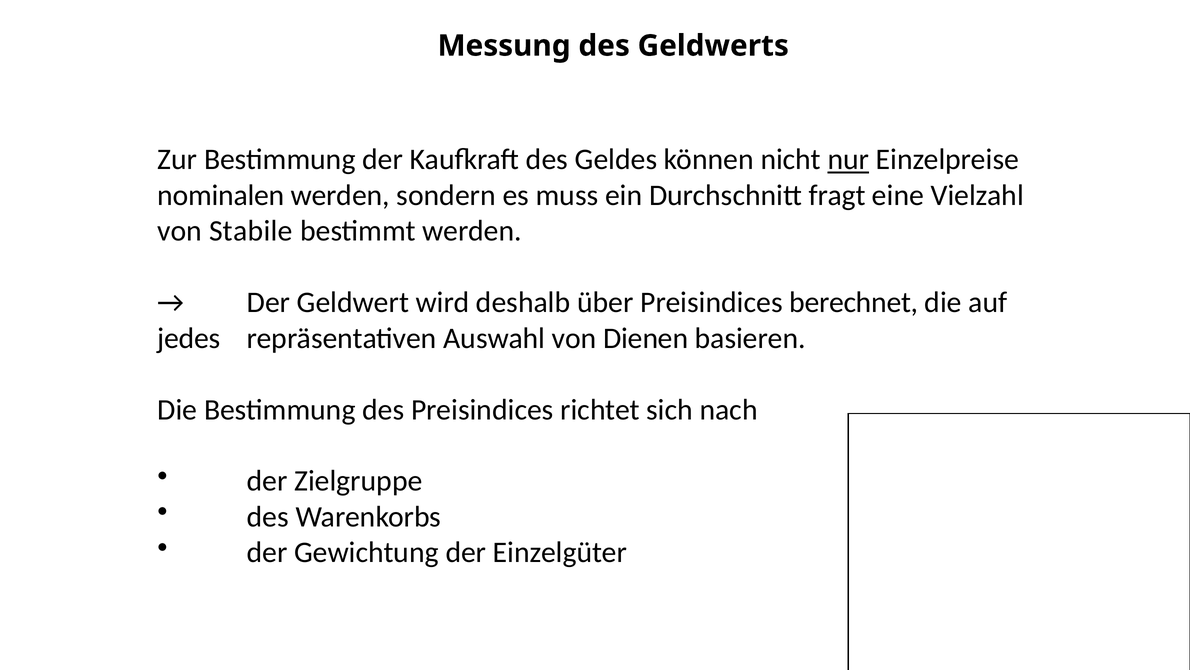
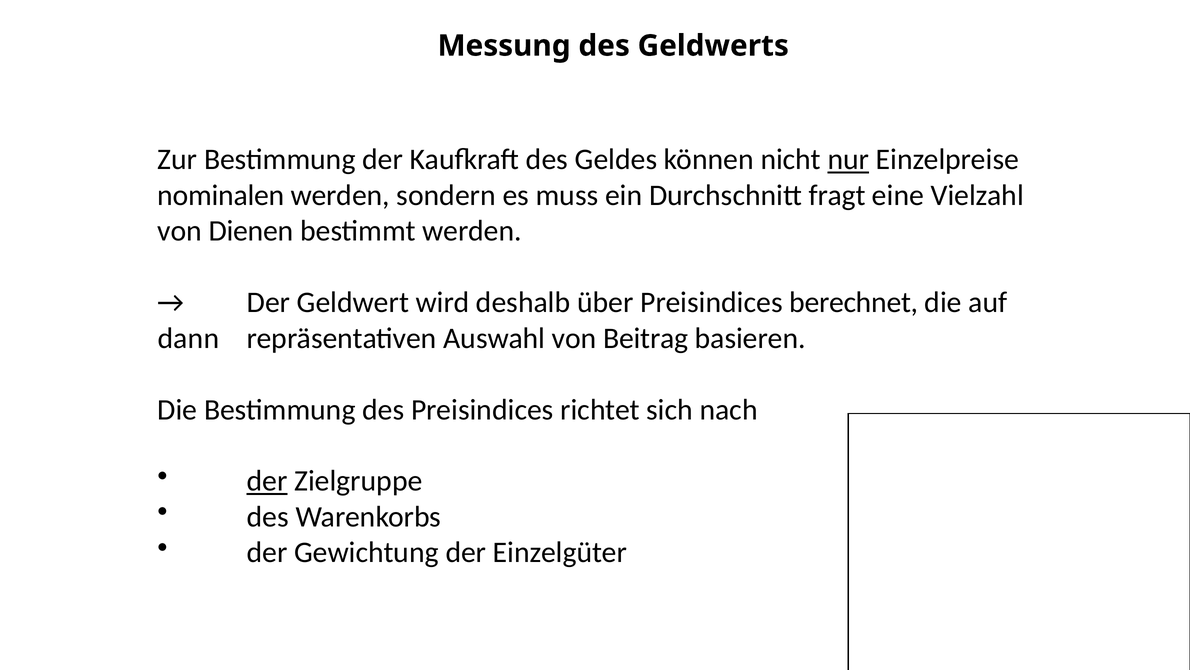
Stabile: Stabile -> Dienen
jedes: jedes -> dann
Dienen: Dienen -> Beitrag
der at (267, 481) underline: none -> present
